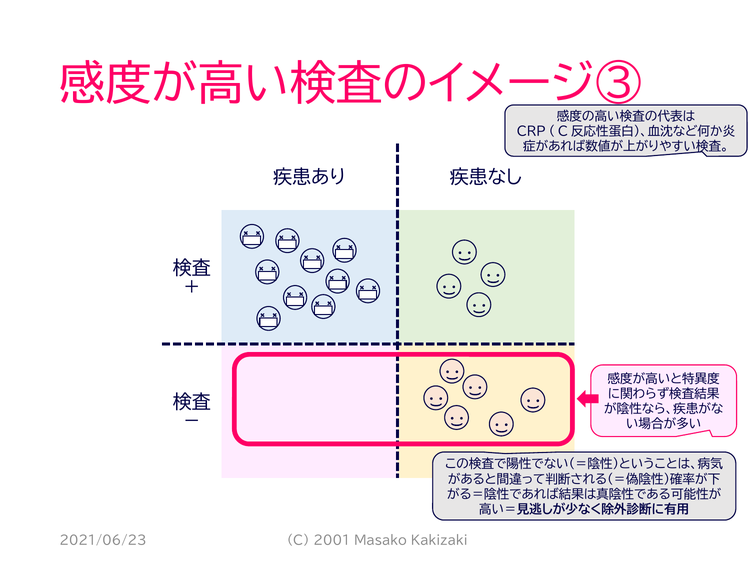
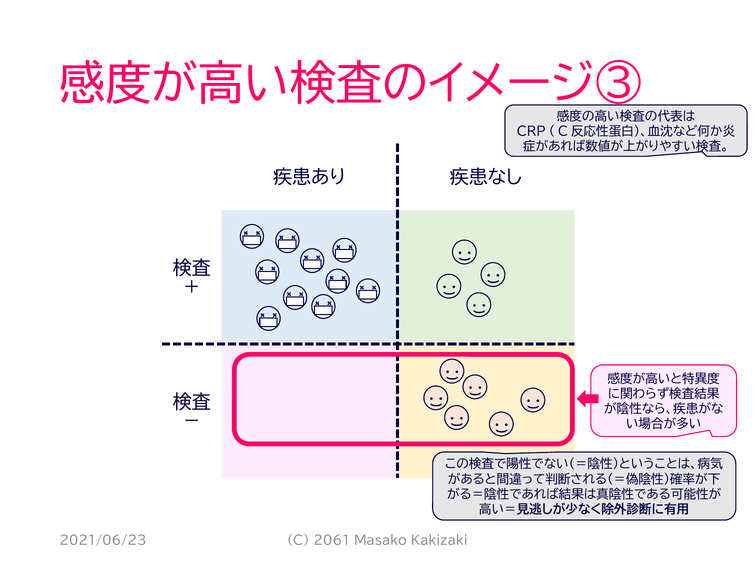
2001: 2001 -> 2061
